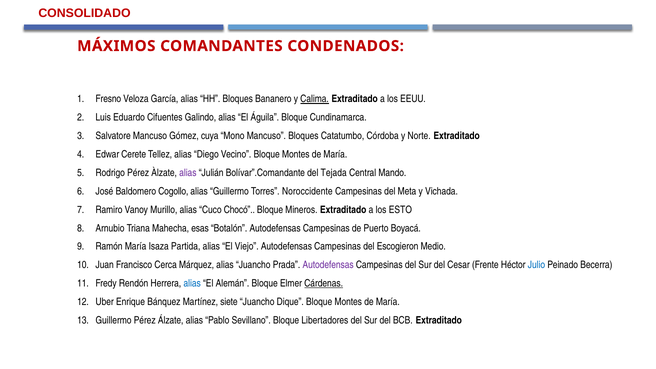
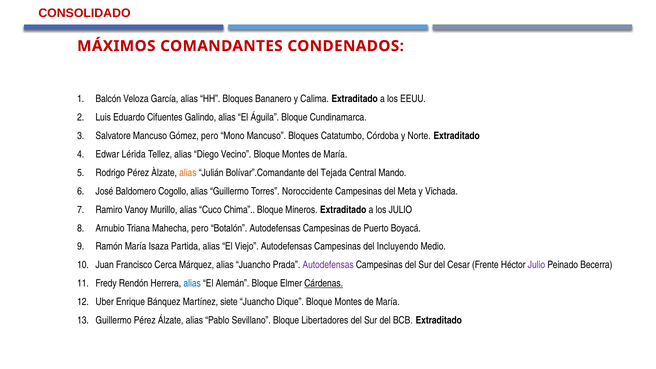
Fresno: Fresno -> Balcón
Calima underline: present -> none
Gómez cuya: cuya -> pero
Cerete: Cerete -> Lérida
alias at (188, 173) colour: purple -> orange
Chocó: Chocó -> Chima
los ESTO: ESTO -> JULIO
Mahecha esas: esas -> pero
Escogieron: Escogieron -> Incluyendo
Julio at (537, 265) colour: blue -> purple
